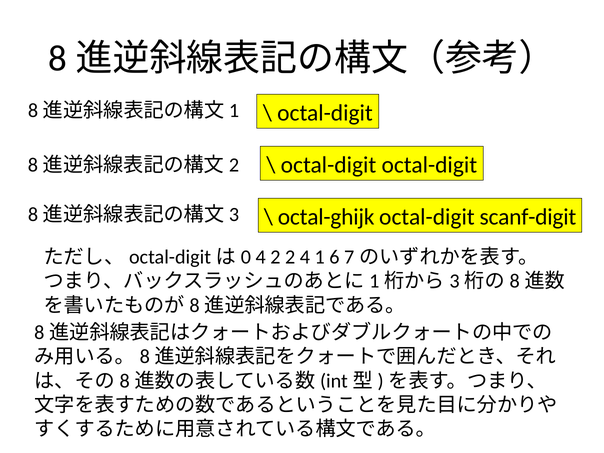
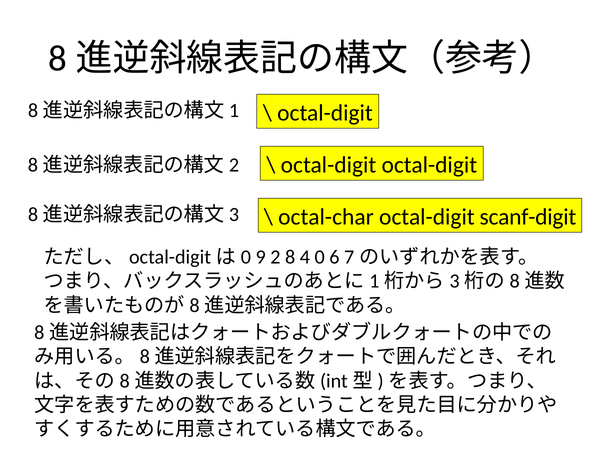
octal-ghijk: octal-ghijk -> octal-char
4 at (261, 257): 4 -> 9
2 2: 2 -> 8
1: 1 -> 0
